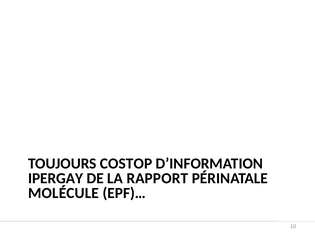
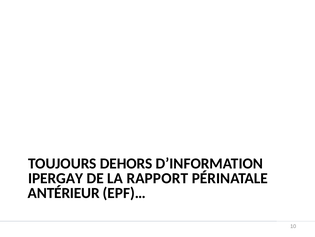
COSTOP: COSTOP -> DEHORS
MOLÉCULE: MOLÉCULE -> ANTÉRIEUR
